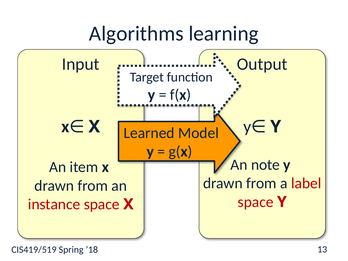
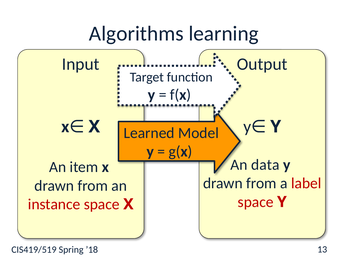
note: note -> data
